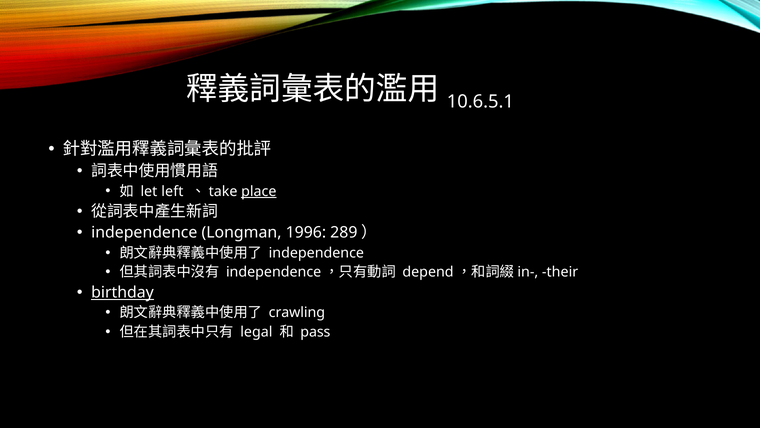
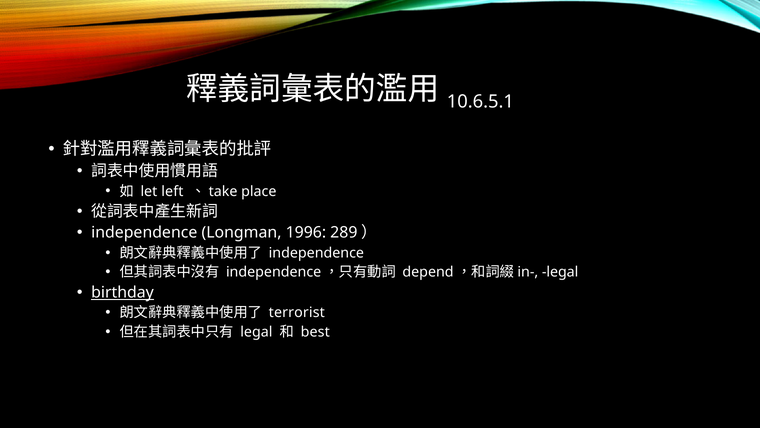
place underline: present -> none
their at (560, 272): their -> legal
crawling: crawling -> terrorist
pass: pass -> best
